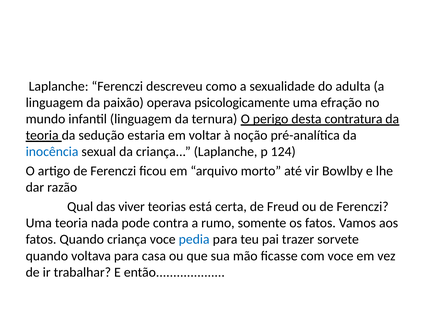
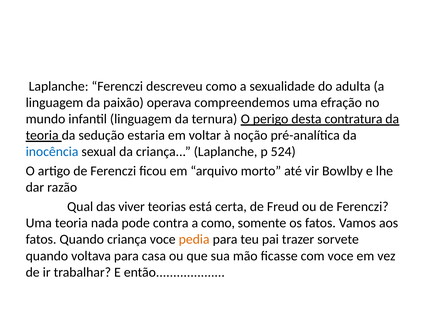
psicologicamente: psicologicamente -> compreendemos
124: 124 -> 524
a rumo: rumo -> como
pedia colour: blue -> orange
